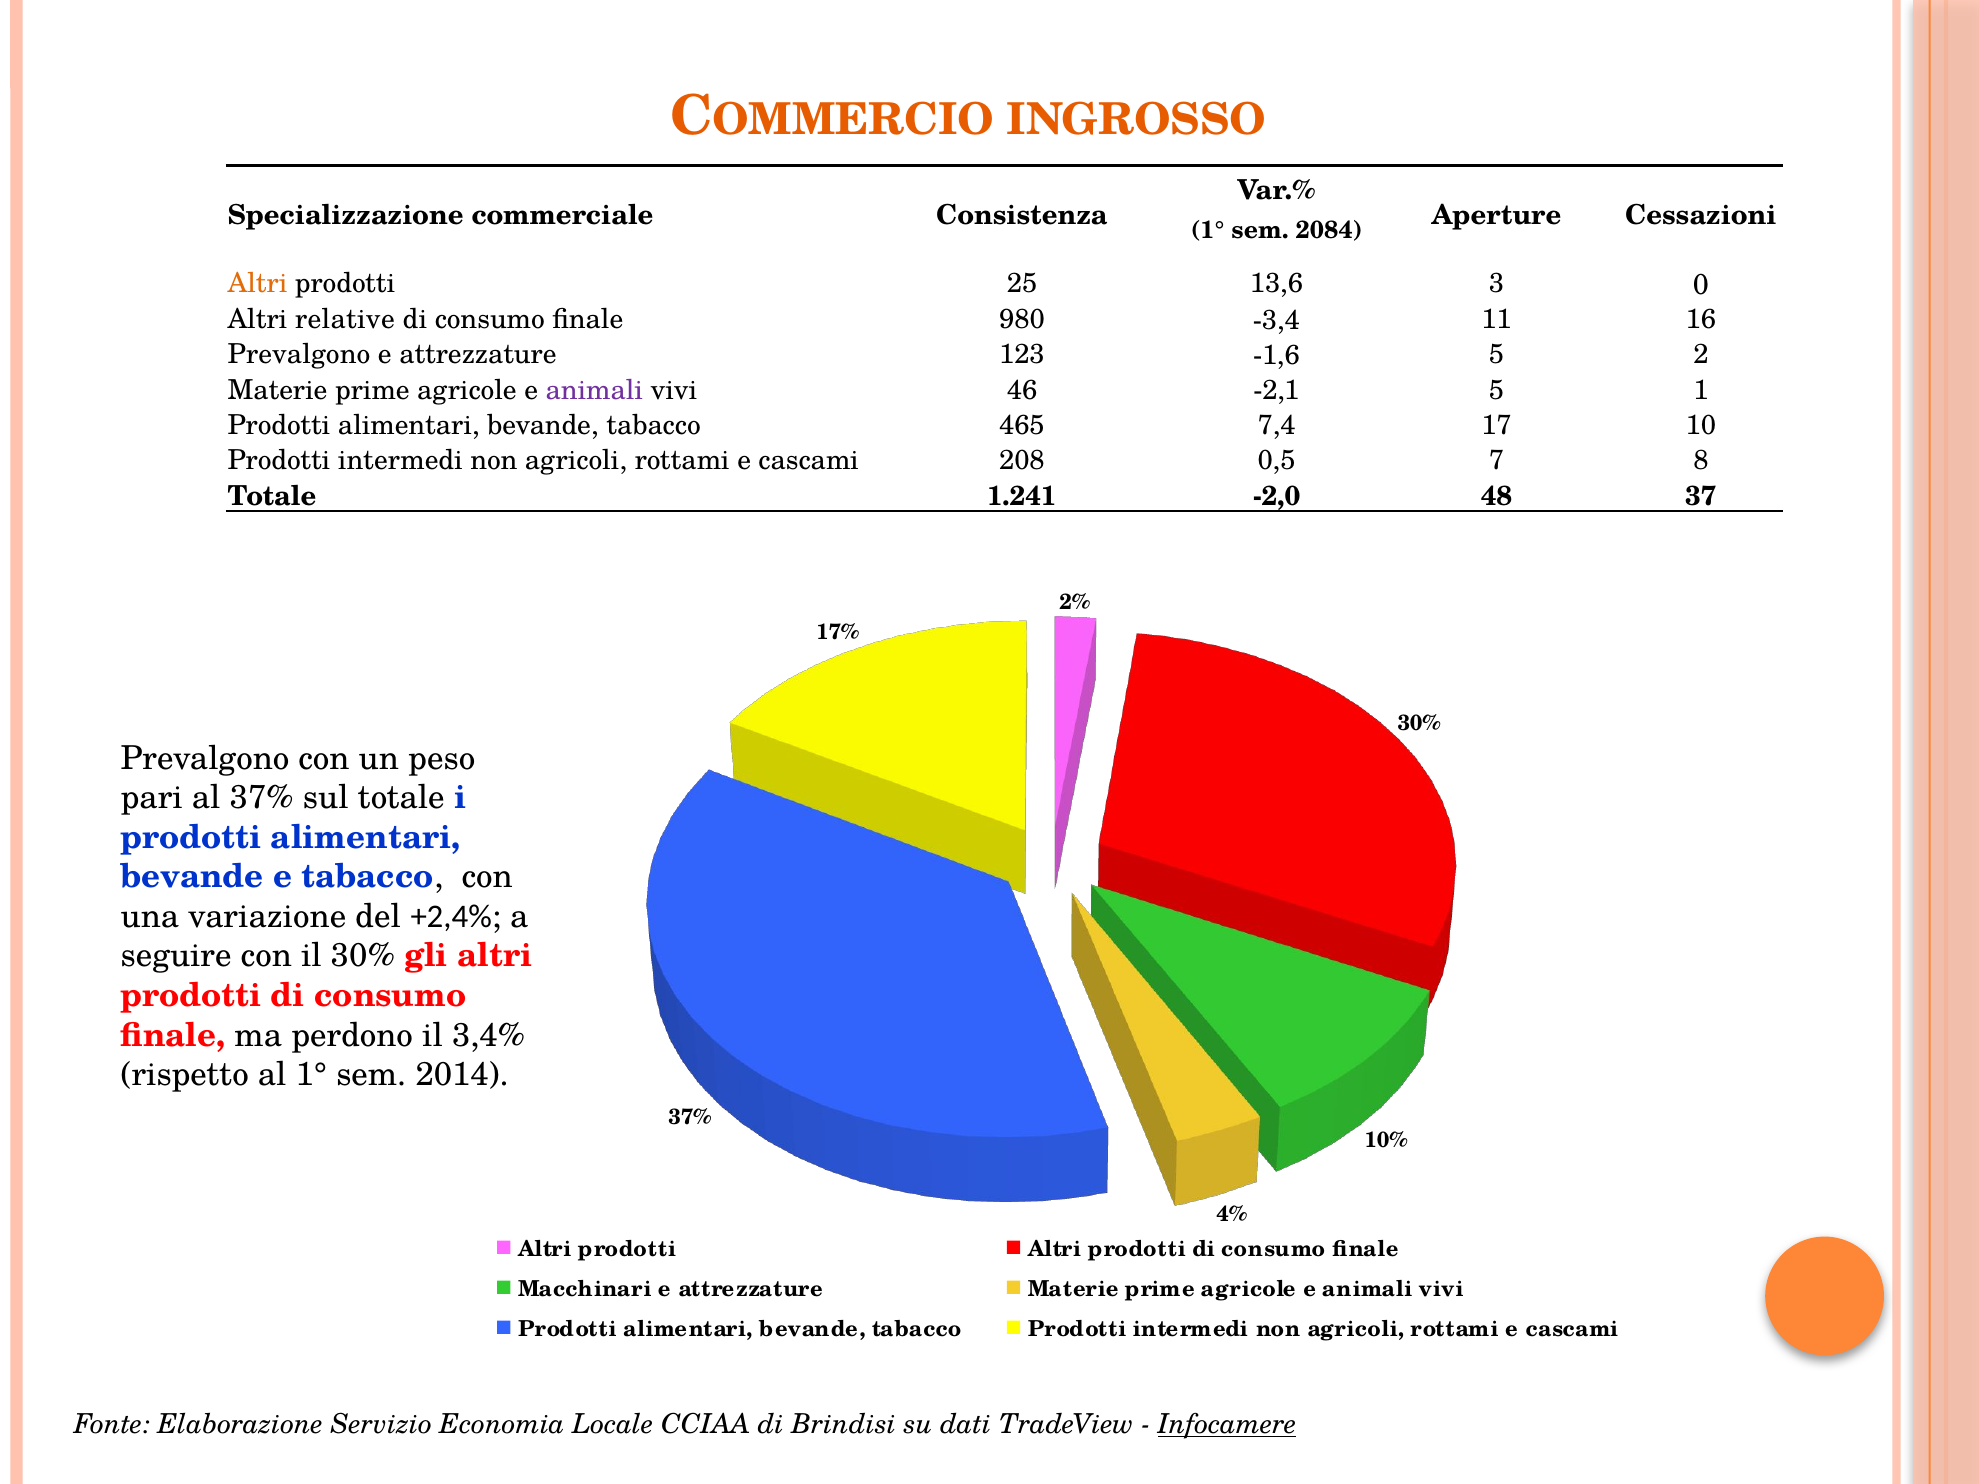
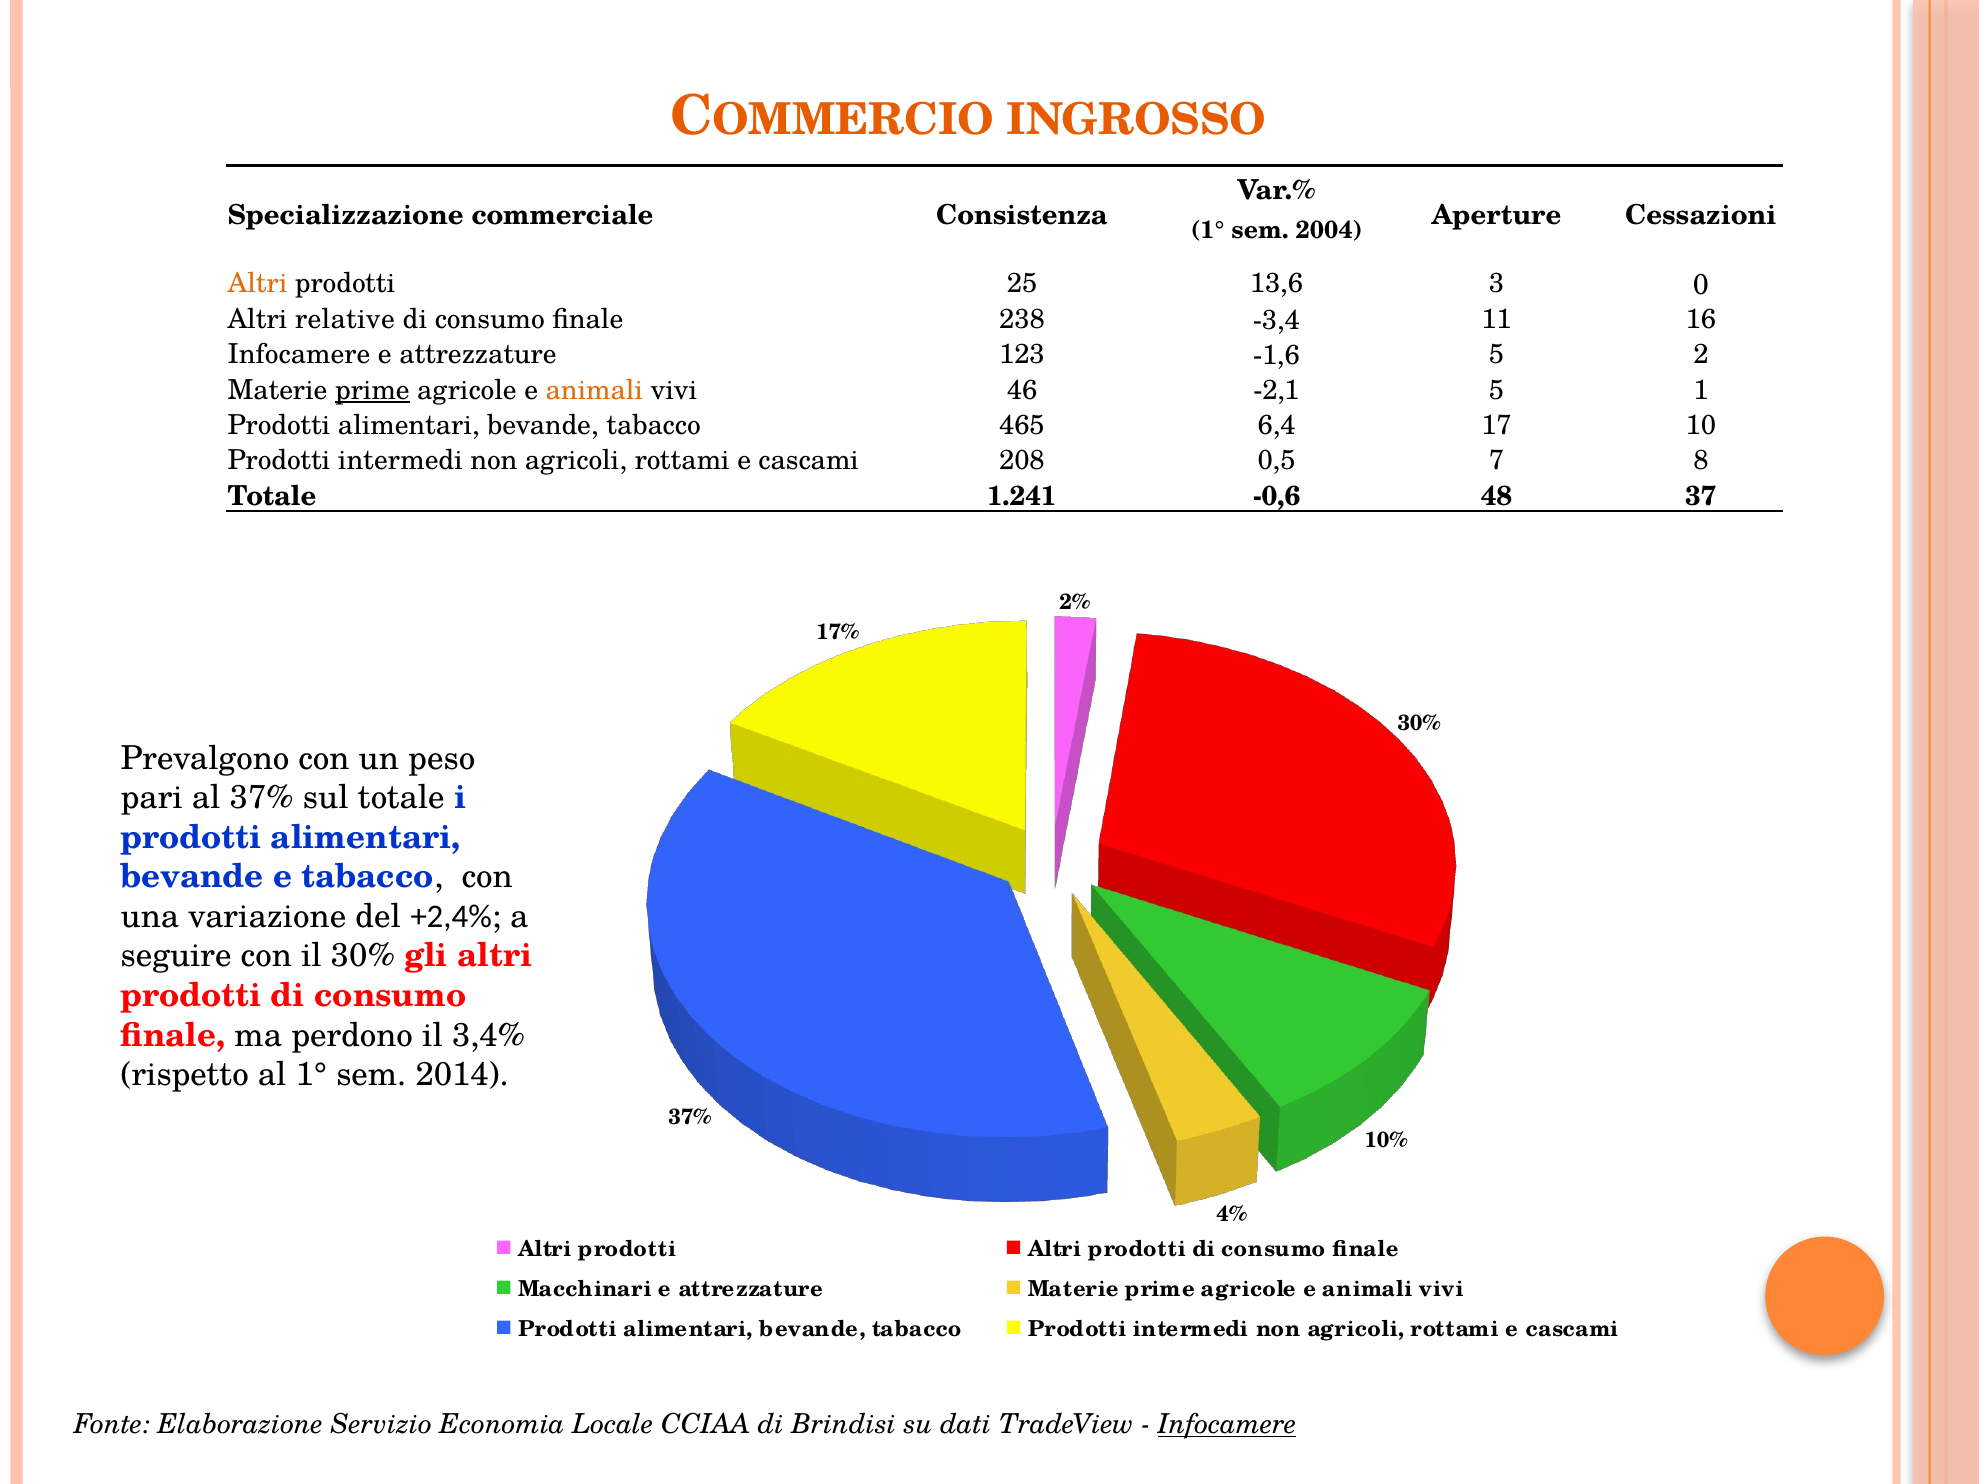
2084: 2084 -> 2004
980: 980 -> 238
Prevalgono at (299, 355): Prevalgono -> Infocamere
prime at (372, 390) underline: none -> present
animali at (594, 390) colour: purple -> orange
7,4: 7,4 -> 6,4
-2,0: -2,0 -> -0,6
